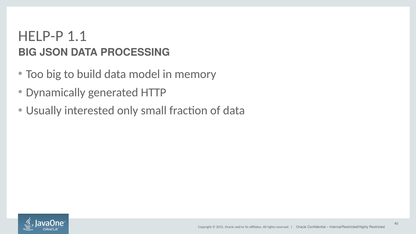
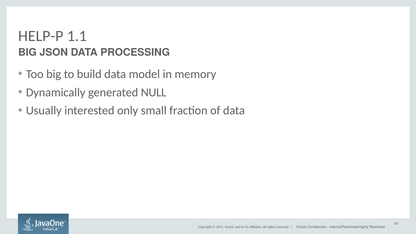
HTTP: HTTP -> NULL
